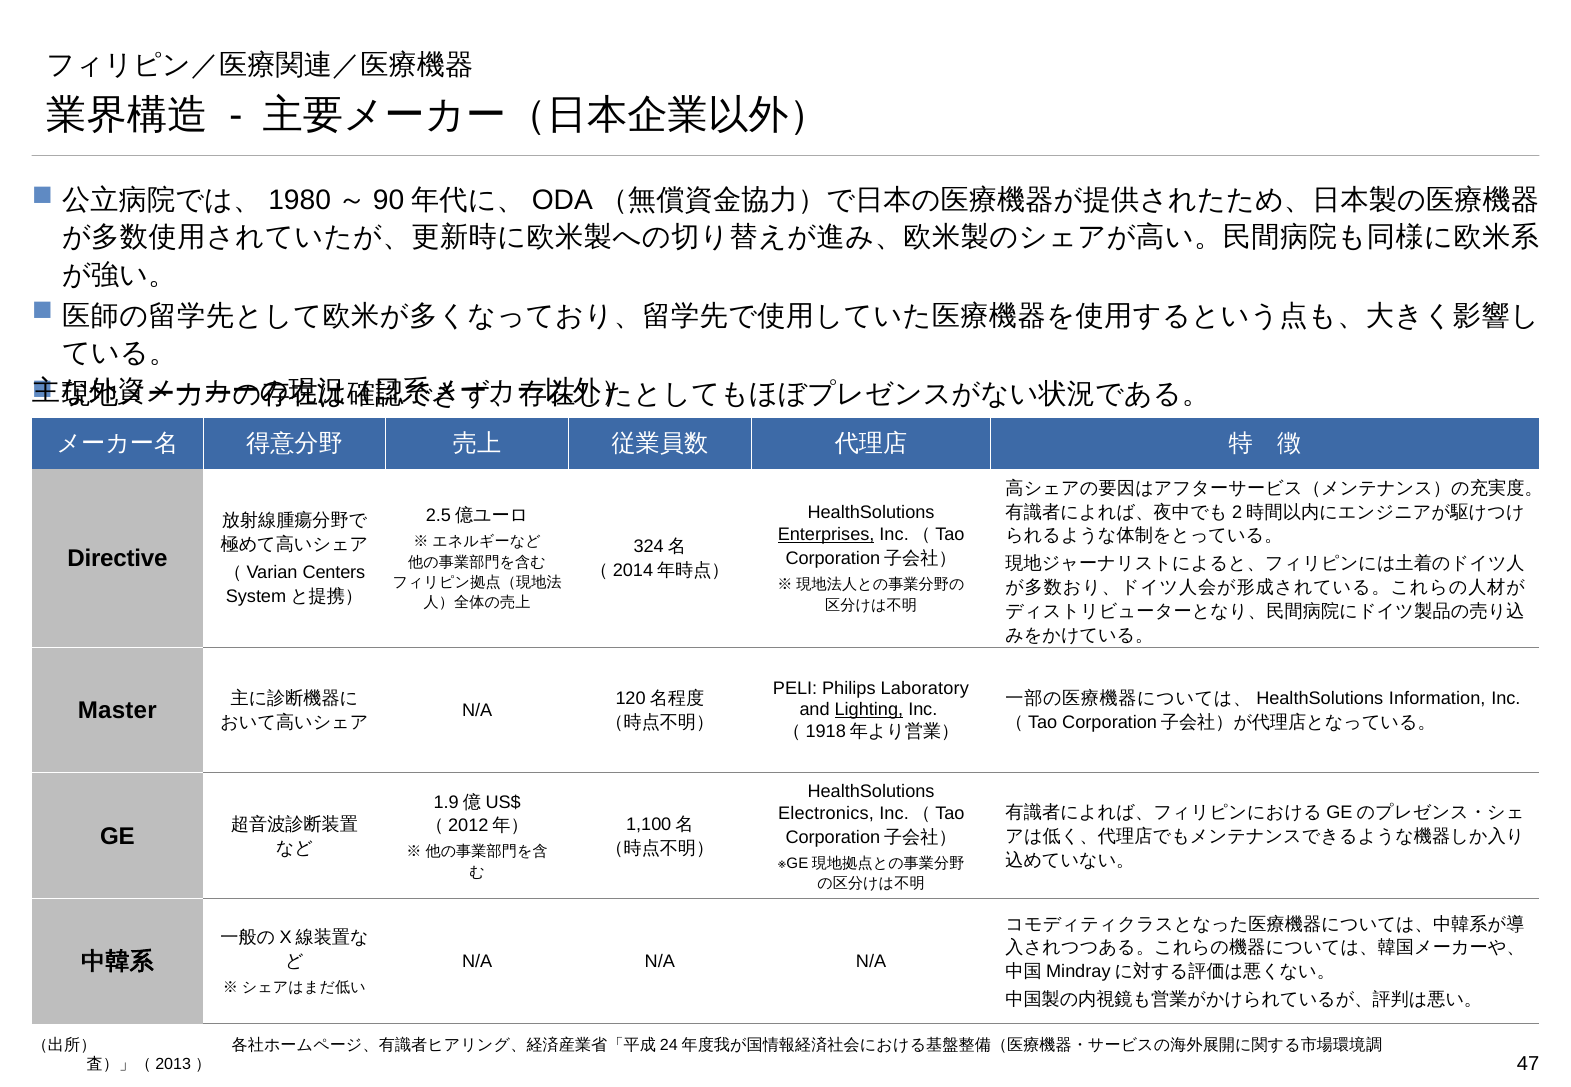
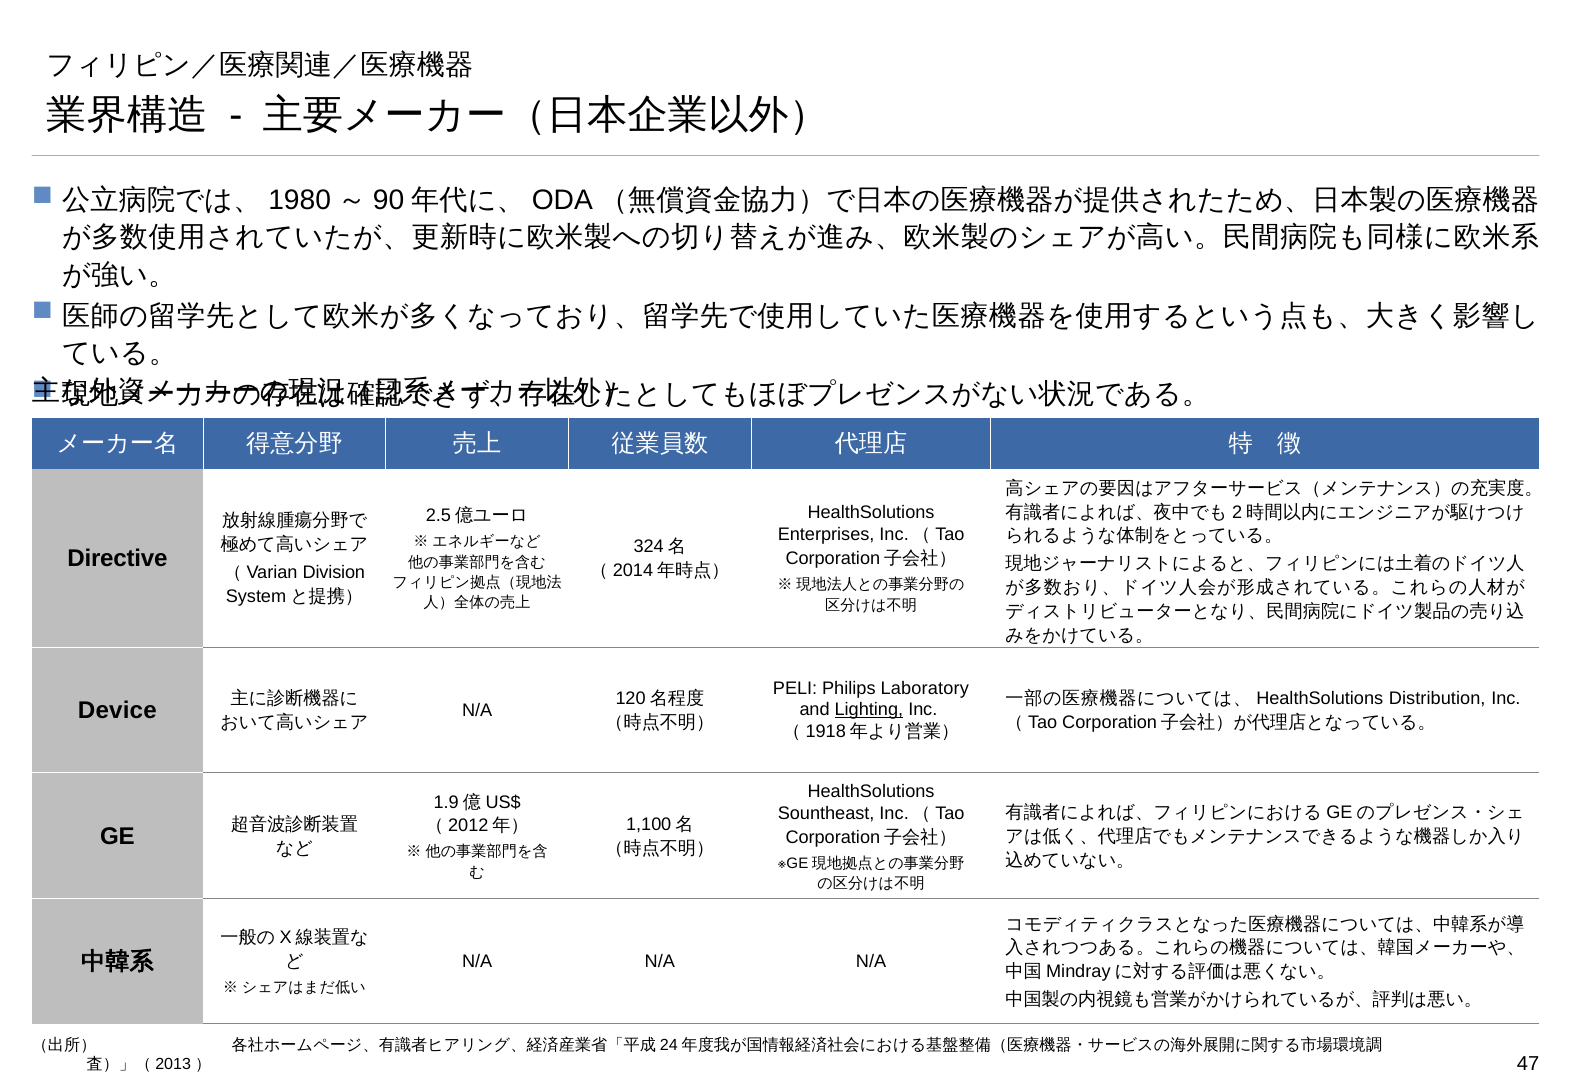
Enterprises underline: present -> none
Centers: Centers -> Division
Information: Information -> Distribution
Master: Master -> Device
Electronics: Electronics -> Sountheast
